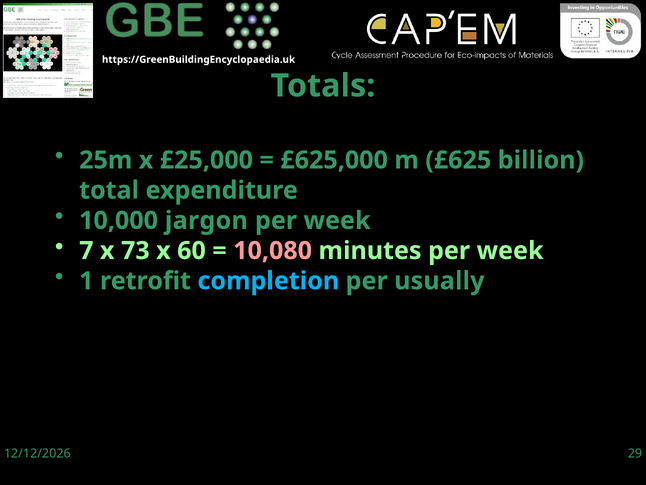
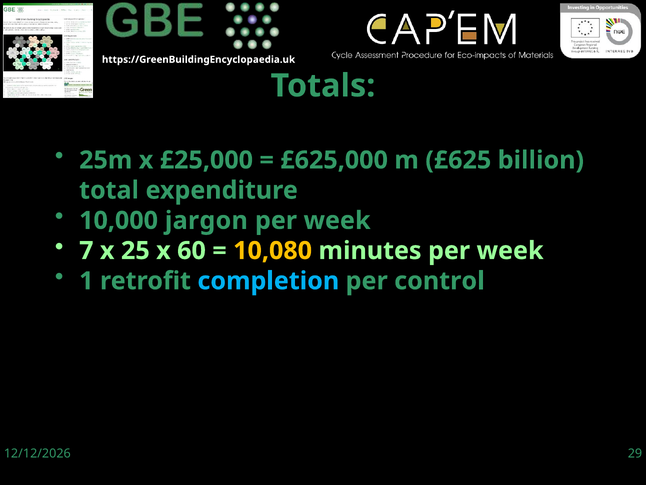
73: 73 -> 25
10,080 colour: pink -> yellow
usually: usually -> control
